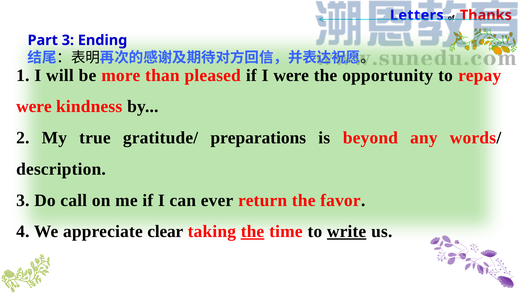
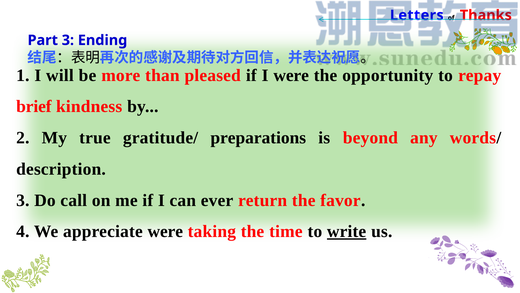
were at (34, 106): were -> brief
appreciate clear: clear -> were
the at (252, 231) underline: present -> none
